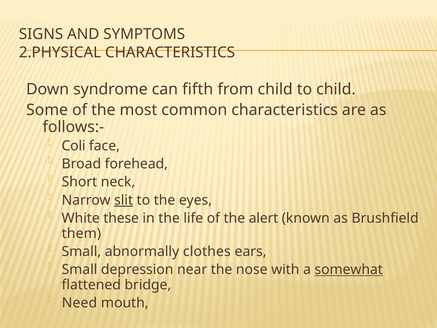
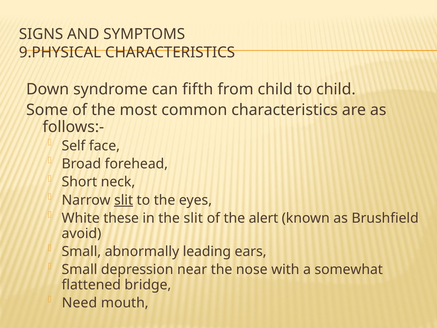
2.PHYSICAL: 2.PHYSICAL -> 9.PHYSICAL
Coli: Coli -> Self
the life: life -> slit
them: them -> avoid
clothes: clothes -> leading
somewhat underline: present -> none
